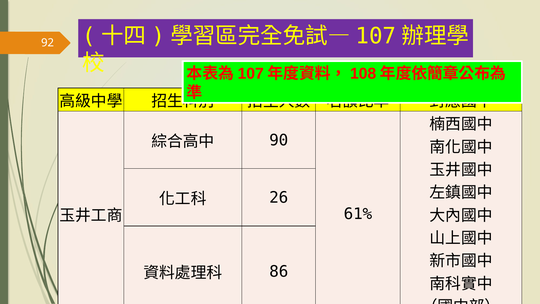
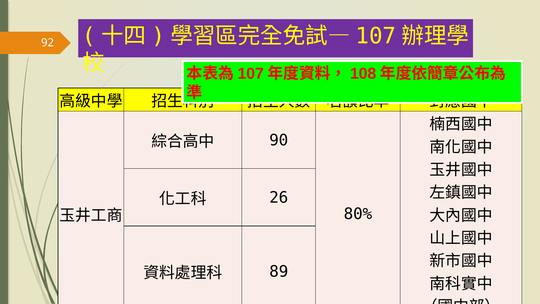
61%: 61% -> 80%
86: 86 -> 89
